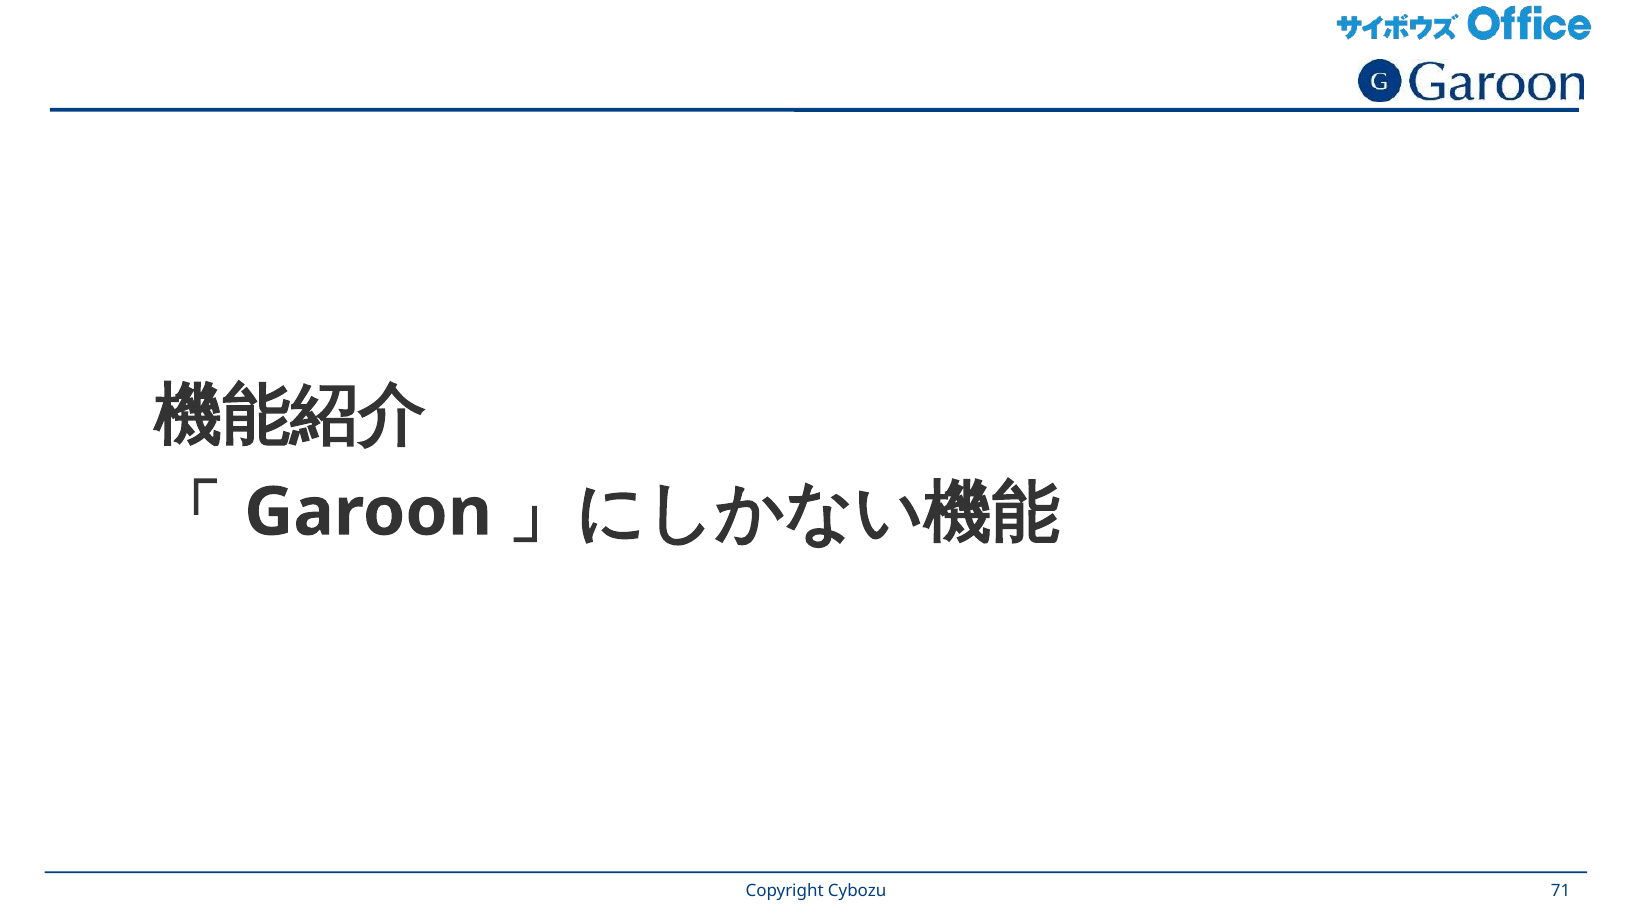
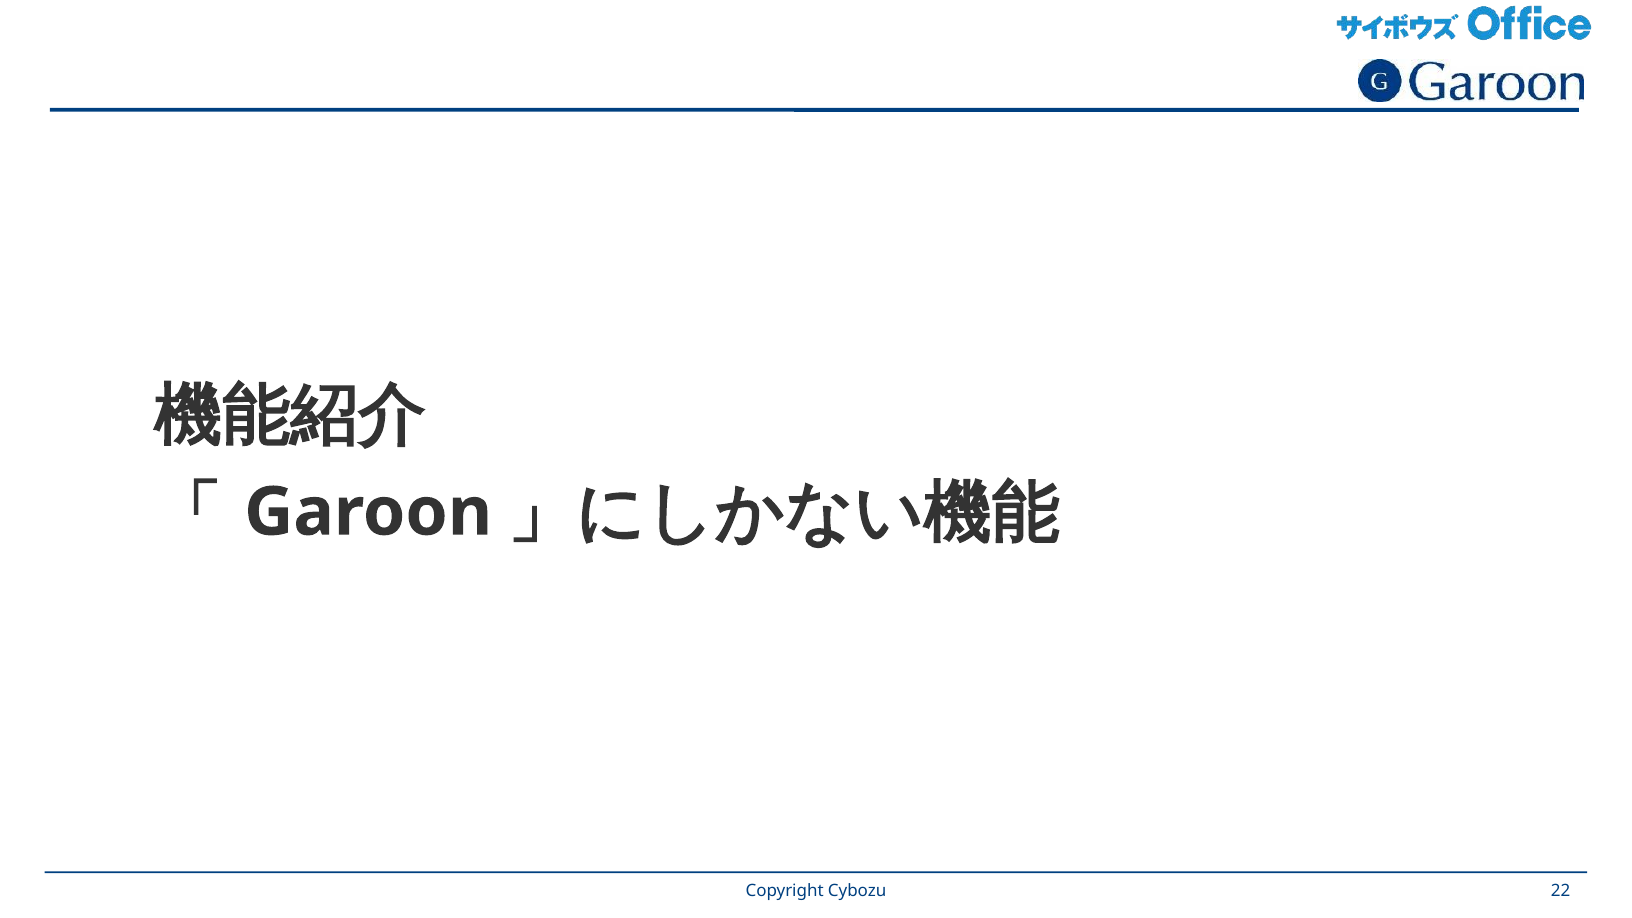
71: 71 -> 22
